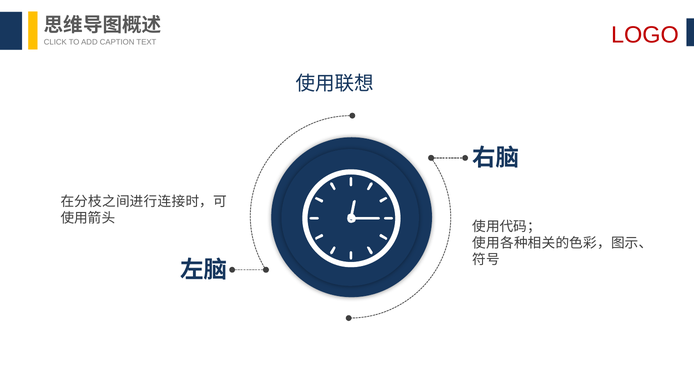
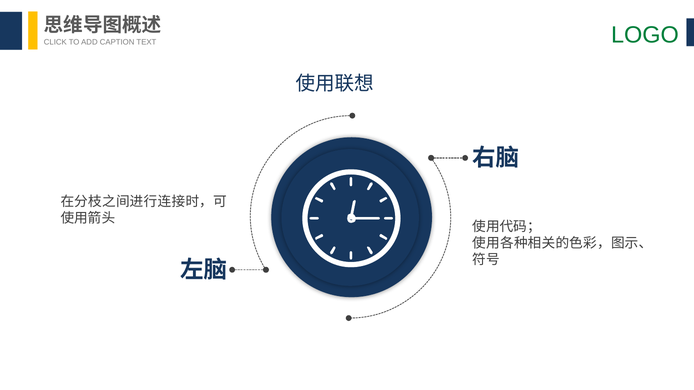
LOGO colour: red -> green
